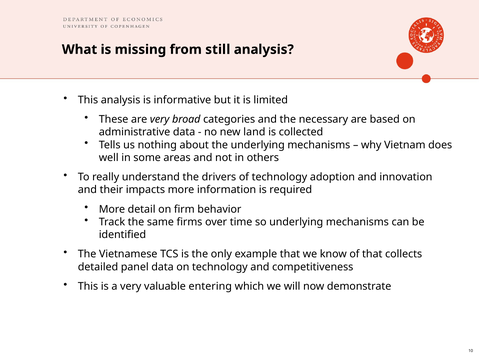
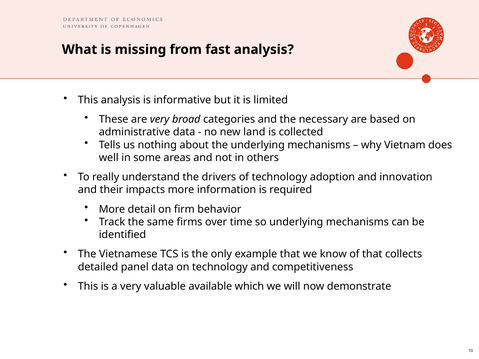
still: still -> fast
entering: entering -> available
